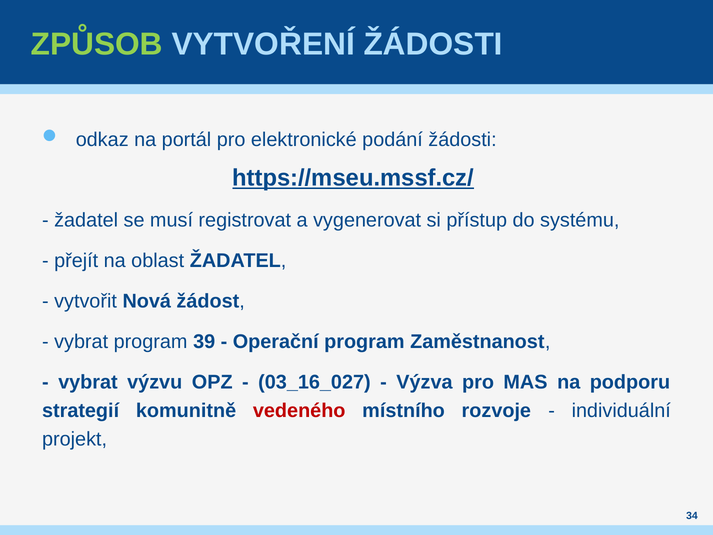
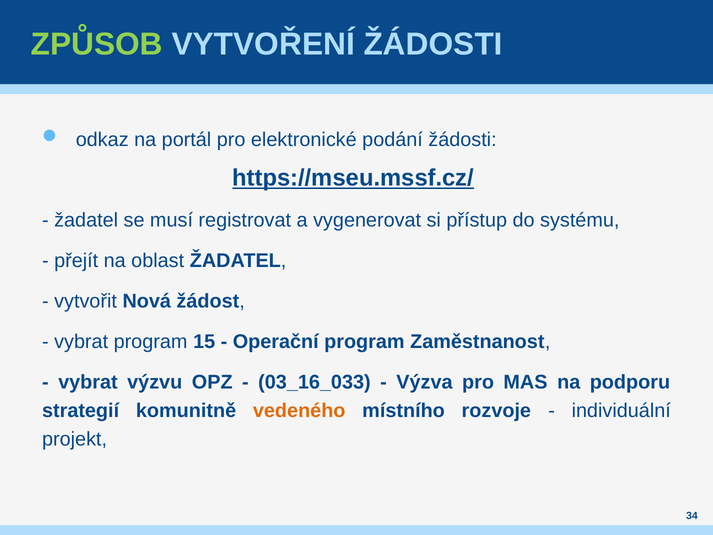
39: 39 -> 15
03_16_027: 03_16_027 -> 03_16_033
vedeného colour: red -> orange
